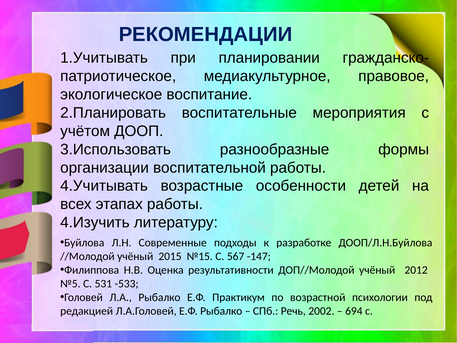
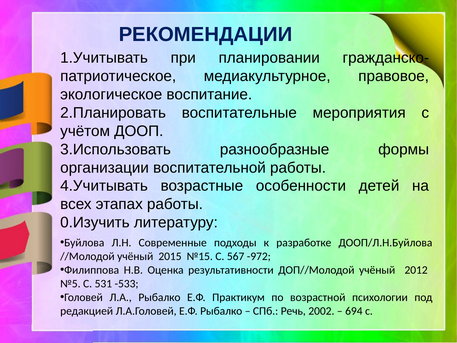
4.Изучить: 4.Изучить -> 0.Изучить
-147: -147 -> -972
